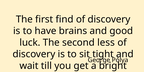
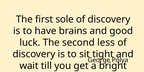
find: find -> sole
